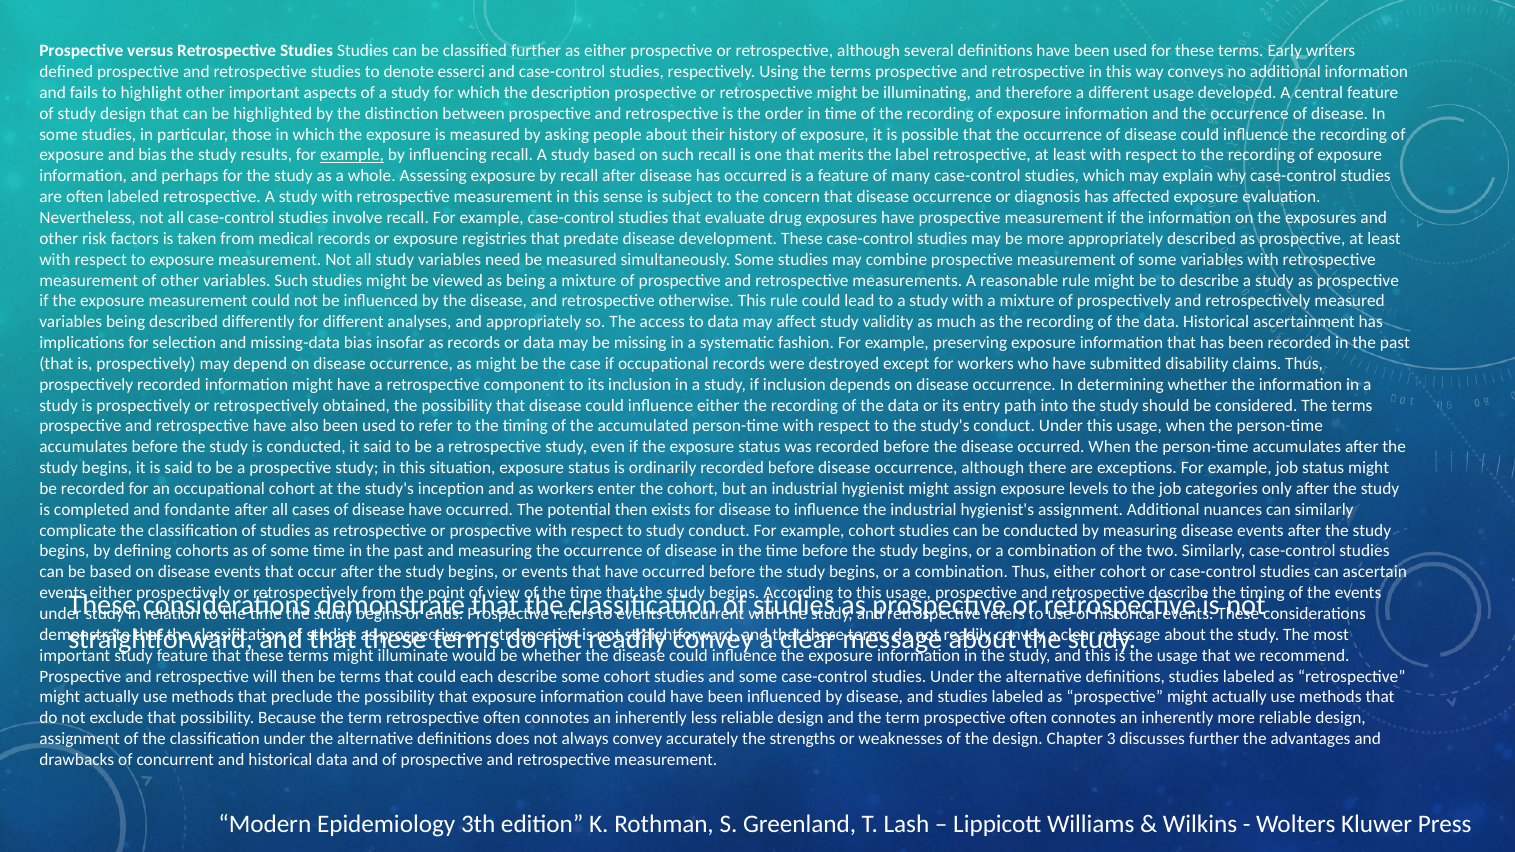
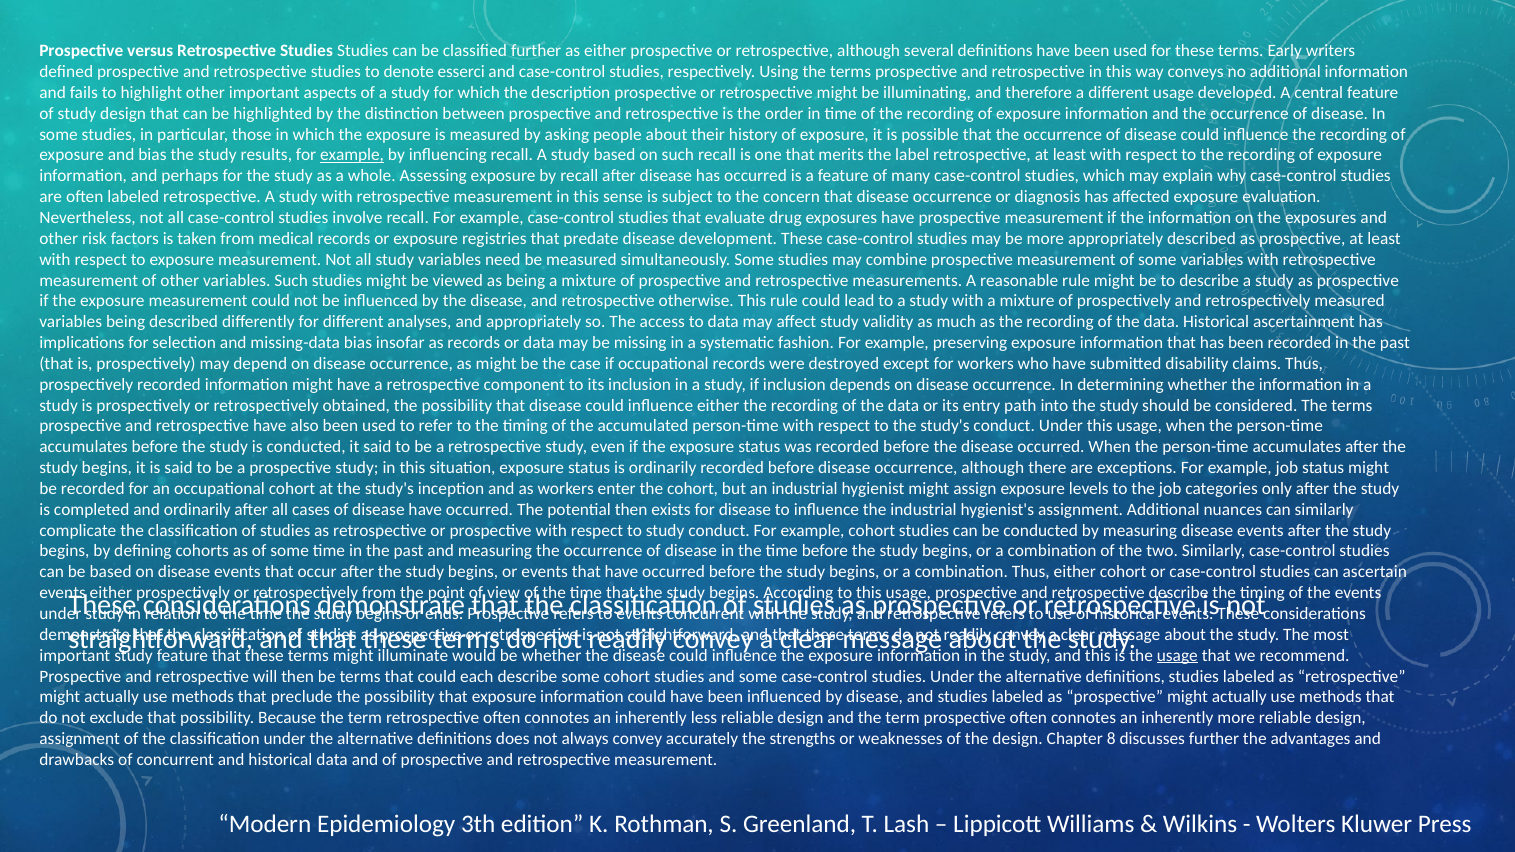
and fondante: fondante -> ordinarily
usage at (1177, 656) underline: none -> present
3: 3 -> 8
